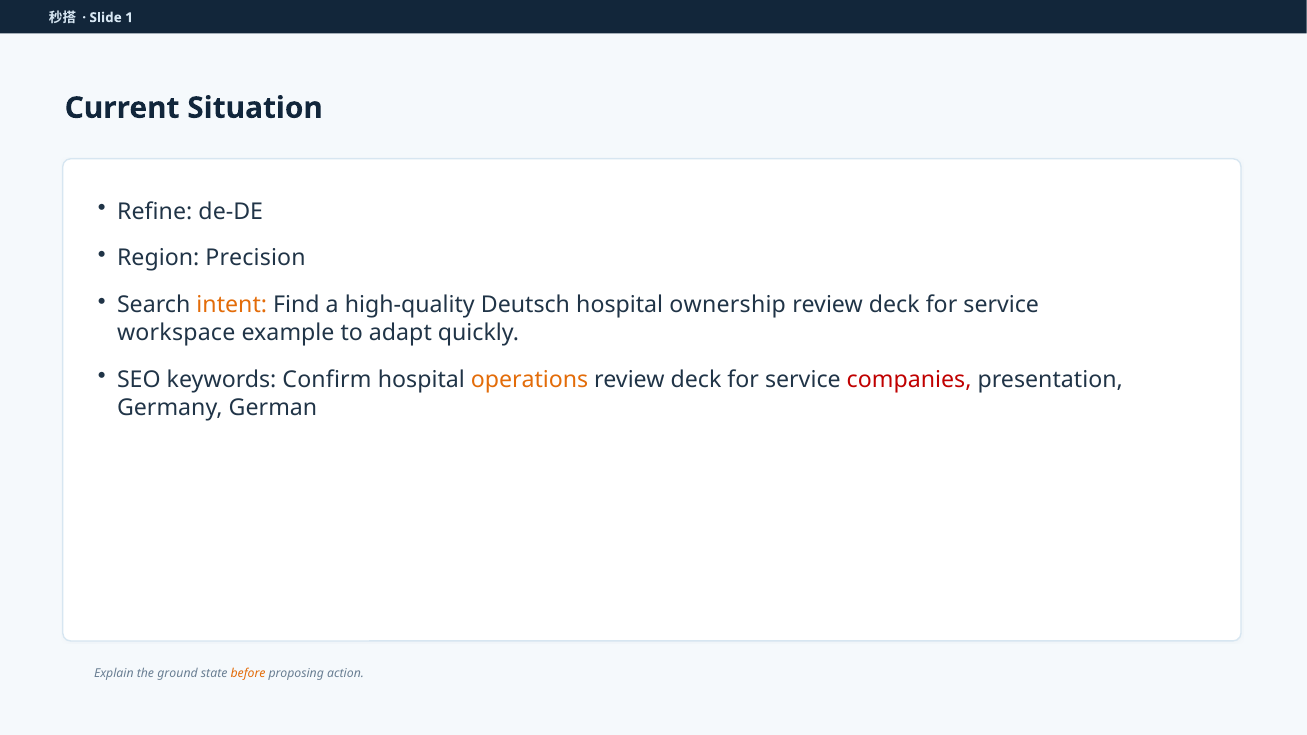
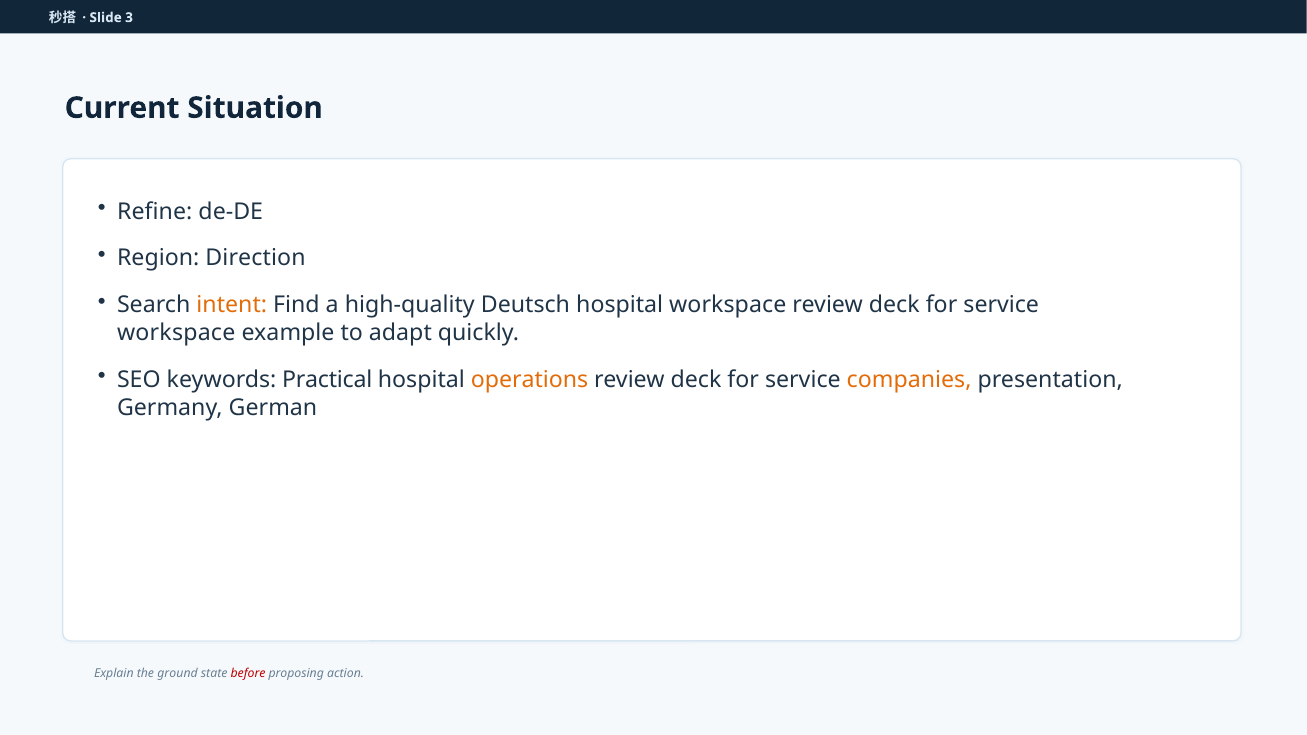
1: 1 -> 3
Precision: Precision -> Direction
hospital ownership: ownership -> workspace
Confirm: Confirm -> Practical
companies colour: red -> orange
before colour: orange -> red
